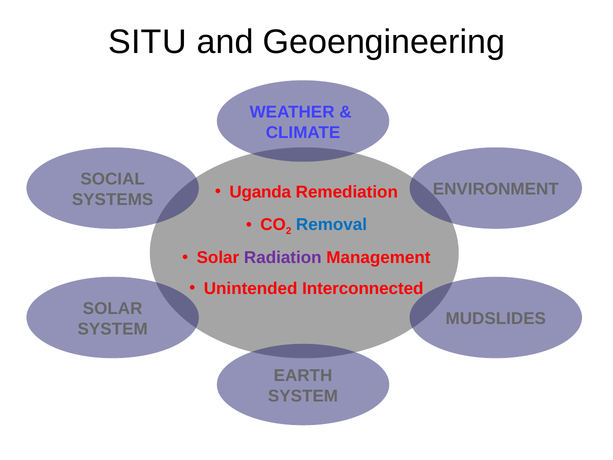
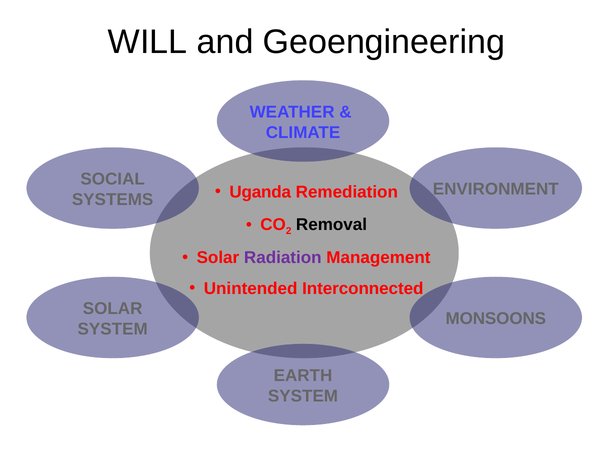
SITU: SITU -> WILL
Removal colour: blue -> black
MUDSLIDES: MUDSLIDES -> MONSOONS
